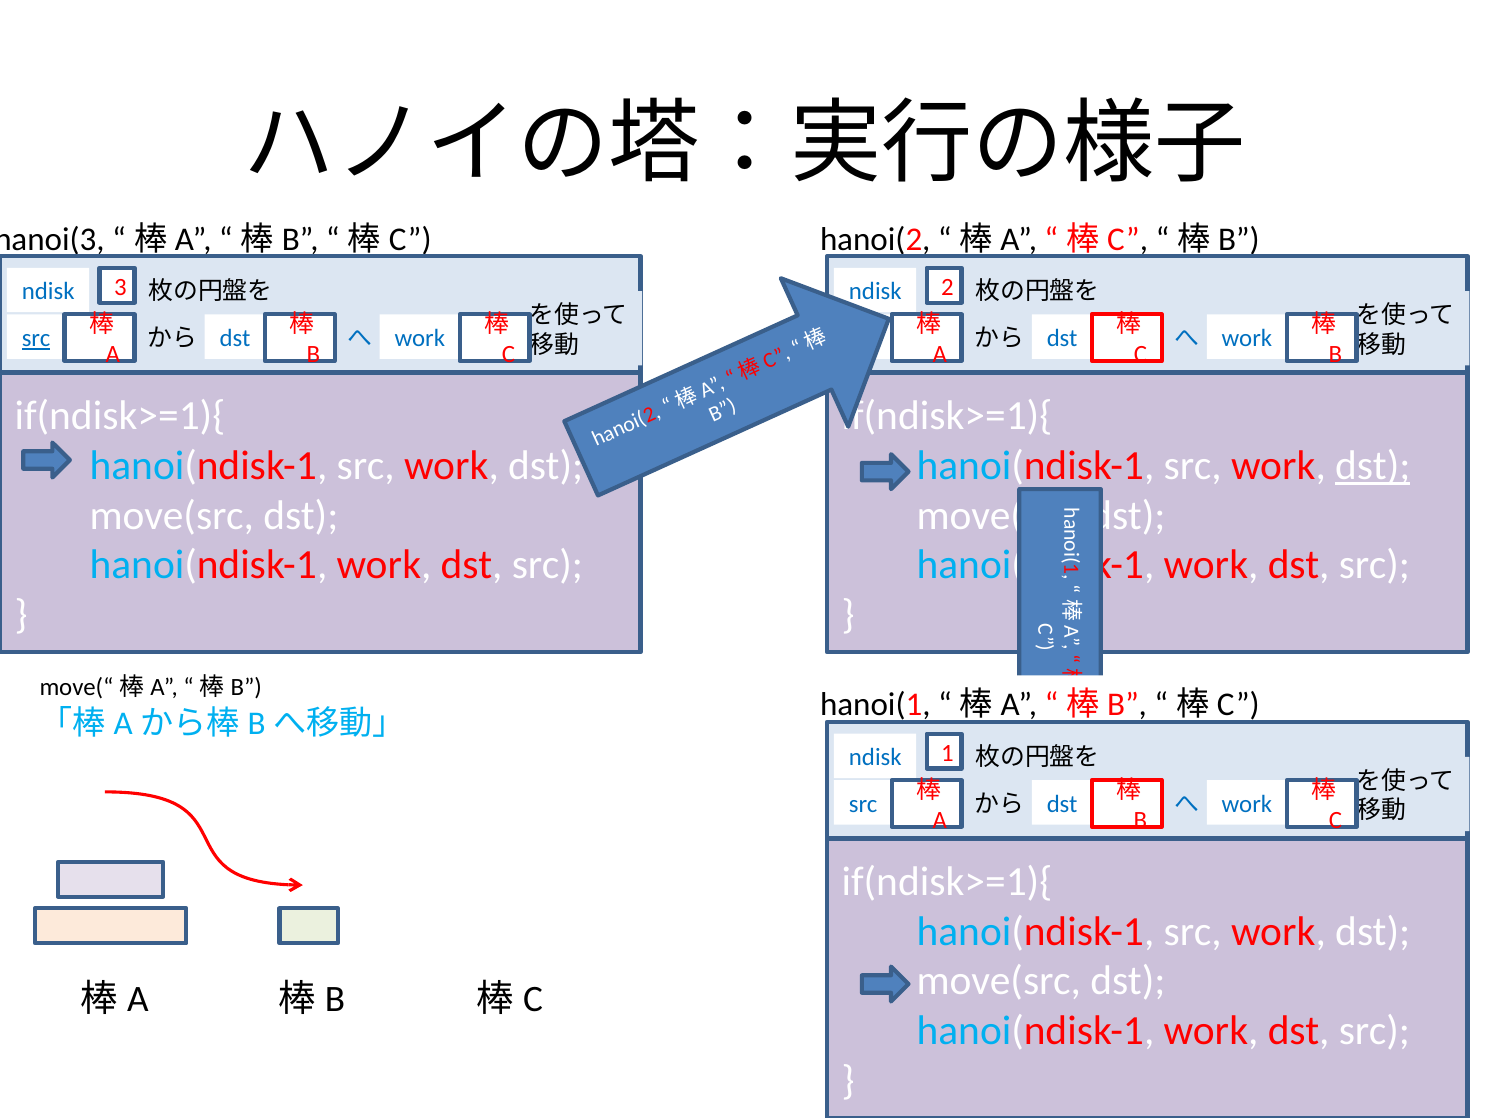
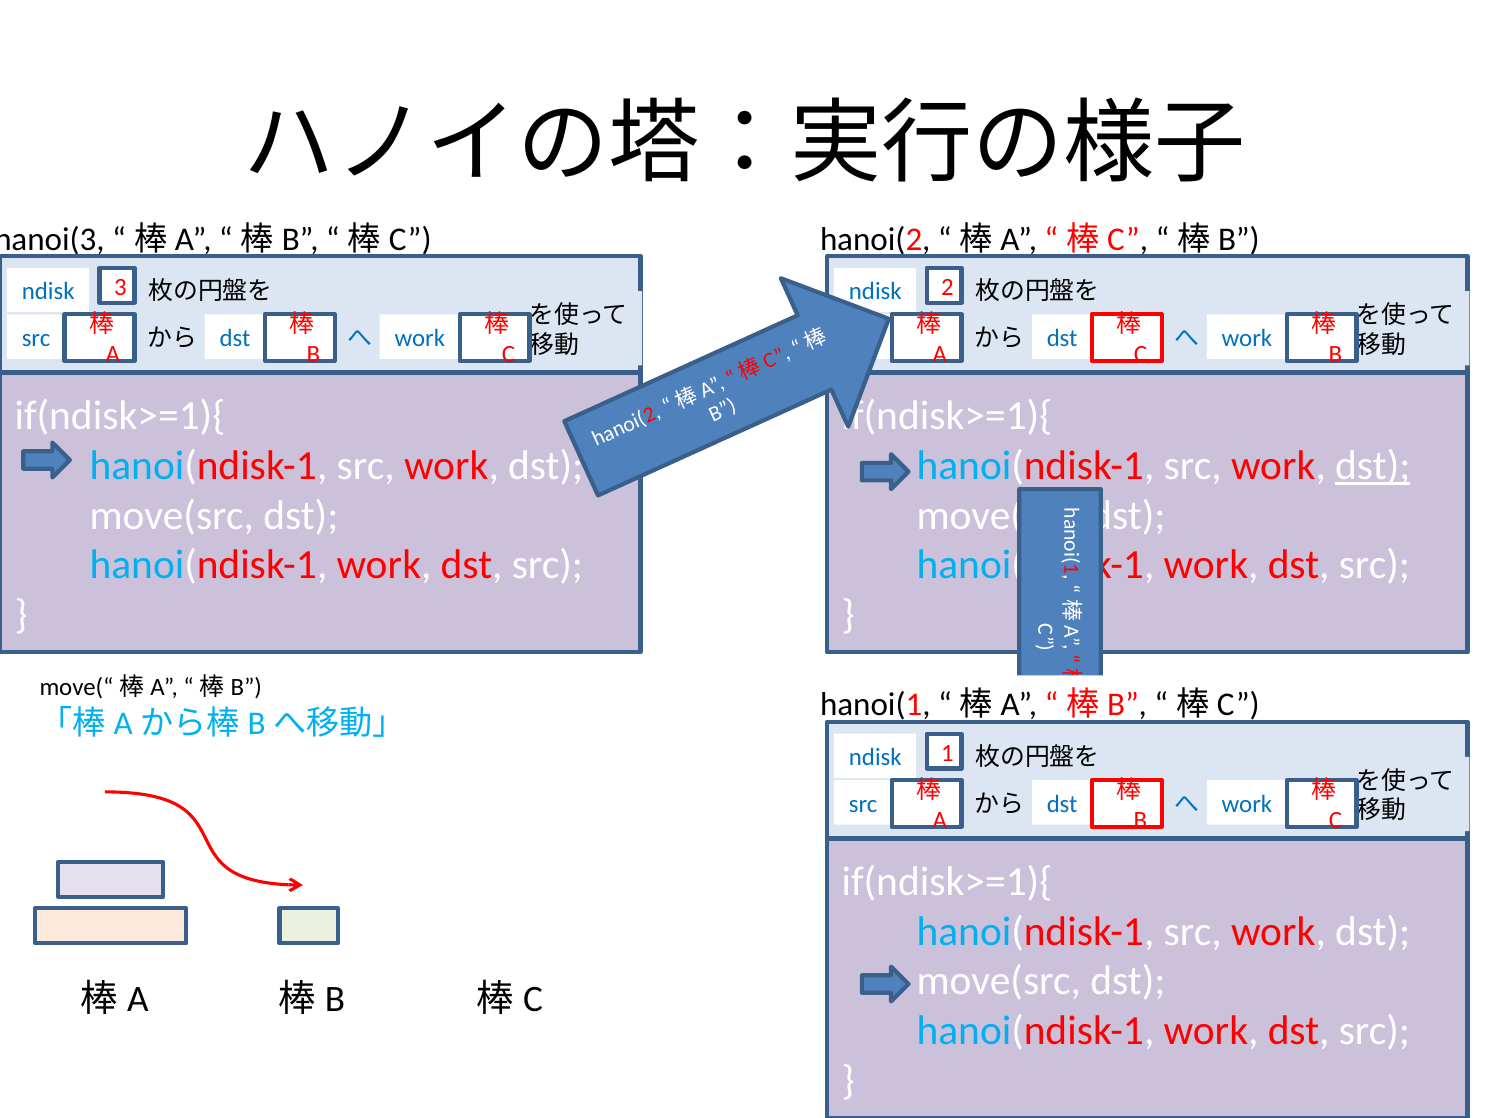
src at (36, 338) underline: present -> none
